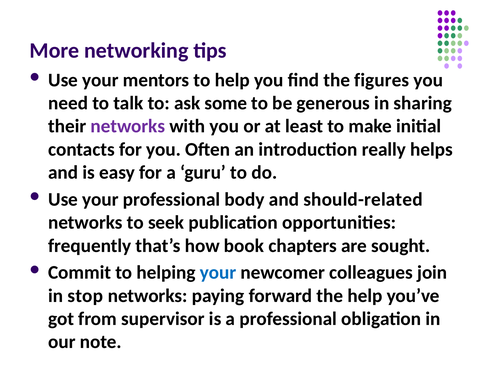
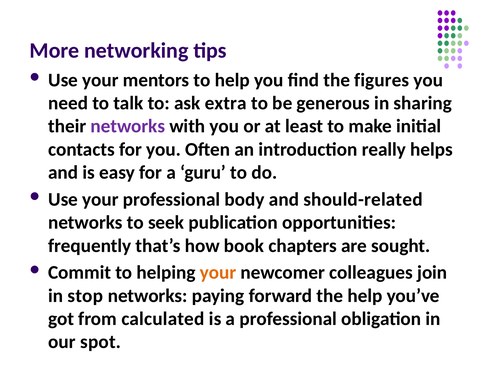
some: some -> extra
your at (218, 272) colour: blue -> orange
supervisor: supervisor -> calculated
note: note -> spot
